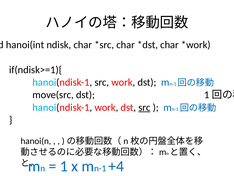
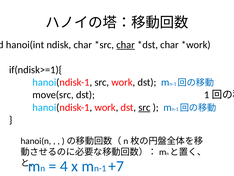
char at (126, 45) underline: none -> present
1: 1 -> 4
+4: +4 -> +7
